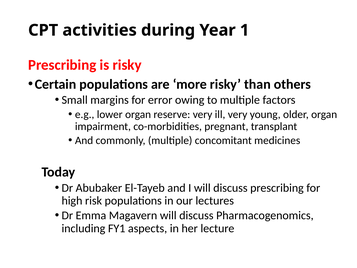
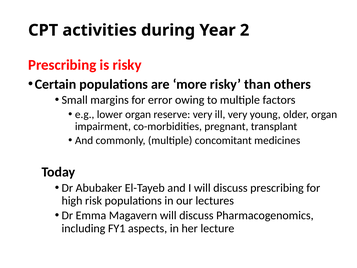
1: 1 -> 2
